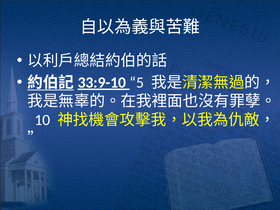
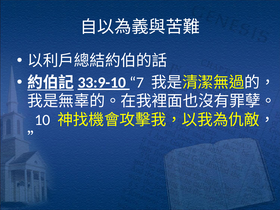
5: 5 -> 7
